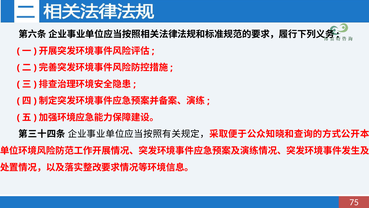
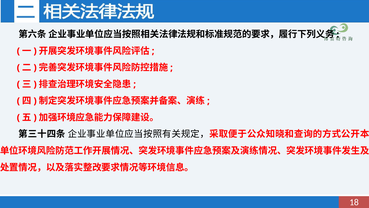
75: 75 -> 18
